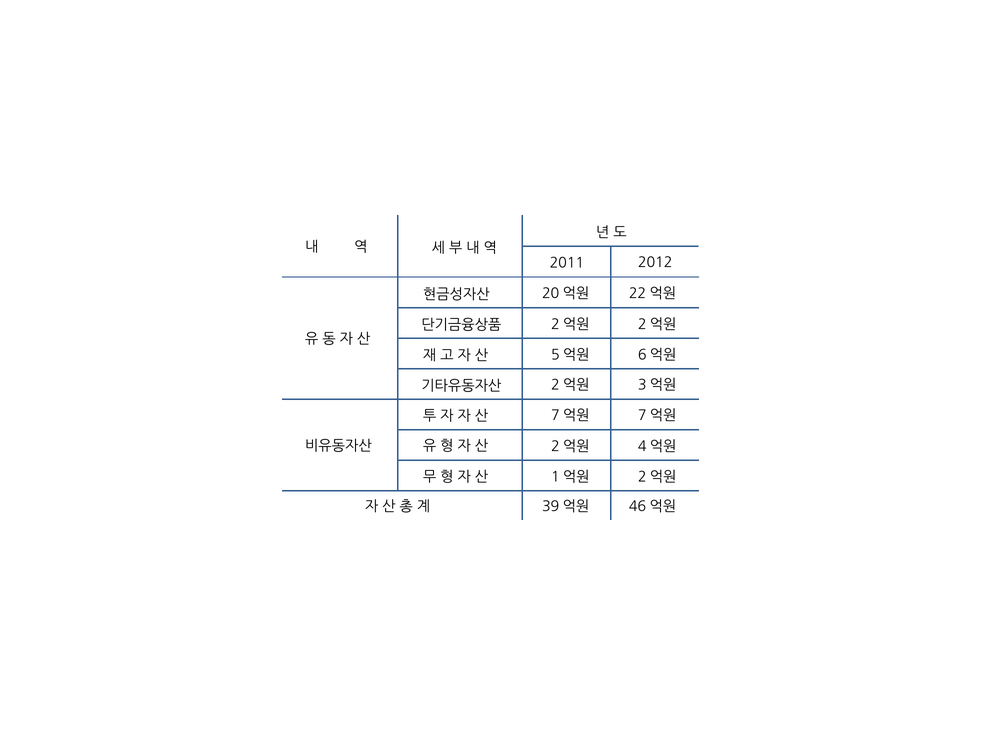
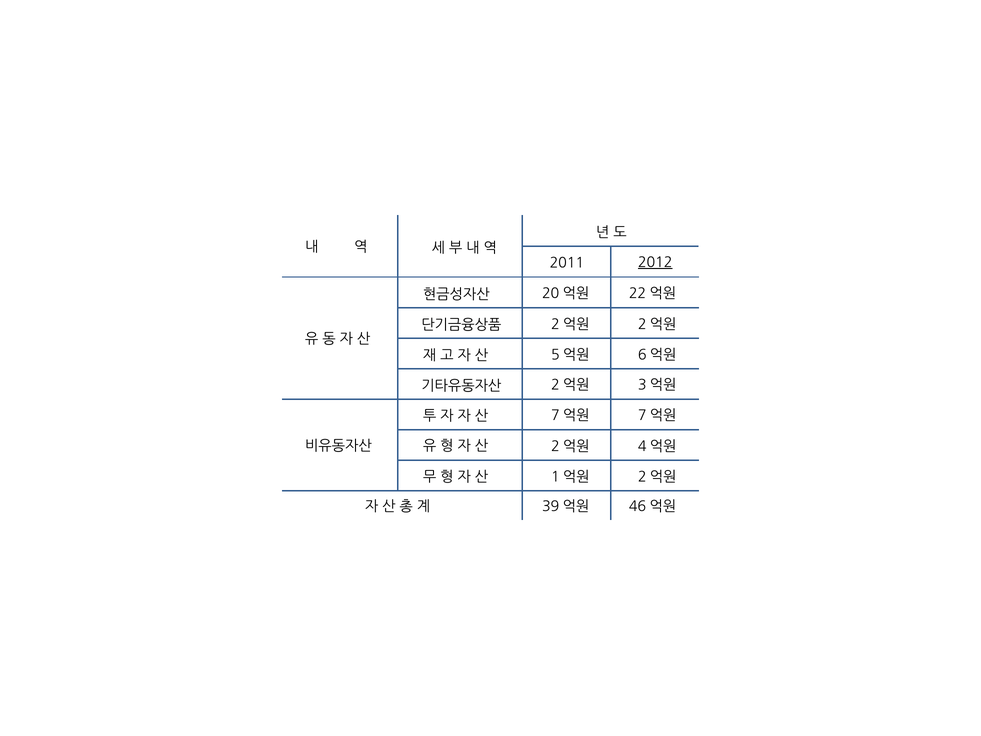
2012 underline: none -> present
